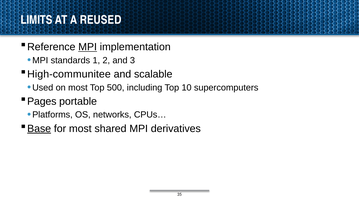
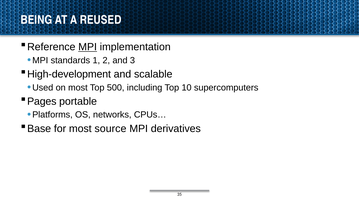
LIMITS: LIMITS -> BEING
High-communitee: High-communitee -> High-development
Base underline: present -> none
shared: shared -> source
